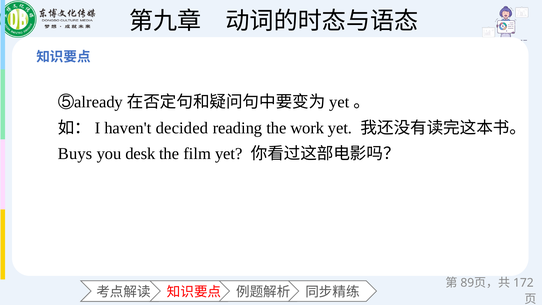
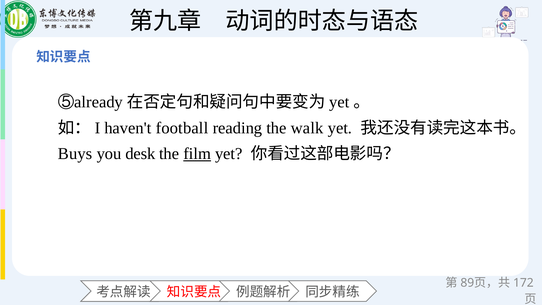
decided: decided -> football
work: work -> walk
film underline: none -> present
